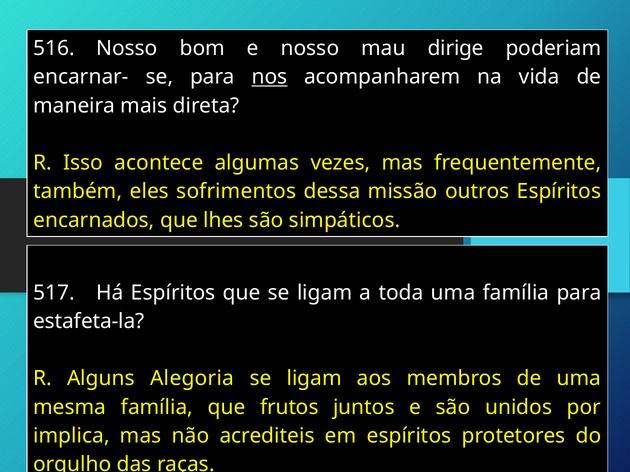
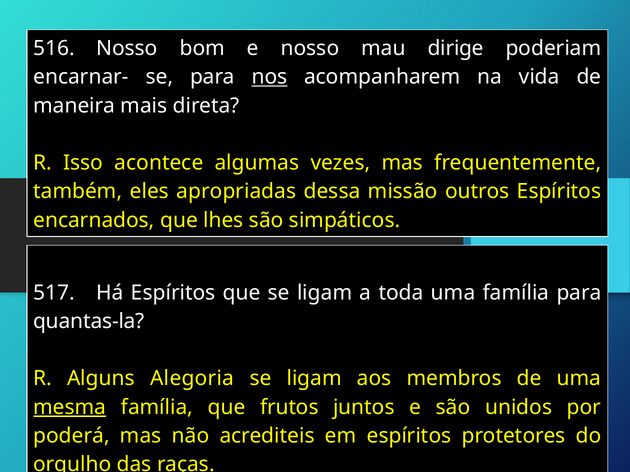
sofrimentos: sofrimentos -> apropriadas
estafeta-la: estafeta-la -> quantas-la
mesma underline: none -> present
implica: implica -> poderá
